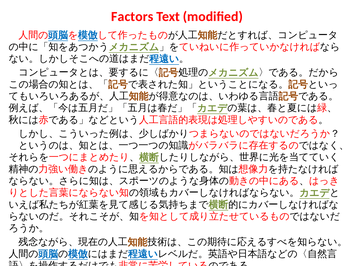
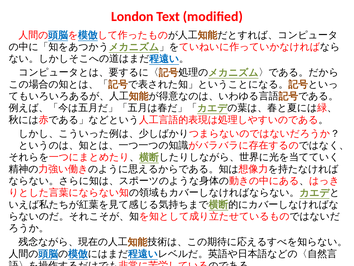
Factors: Factors -> London
